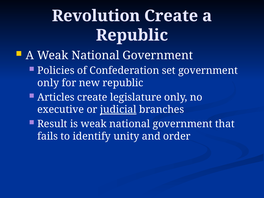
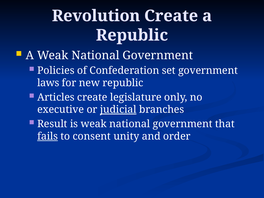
only at (48, 83): only -> laws
fails underline: none -> present
identify: identify -> consent
